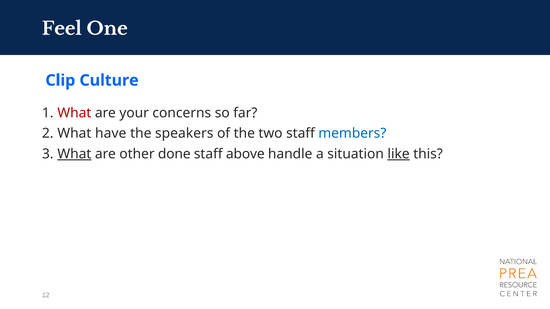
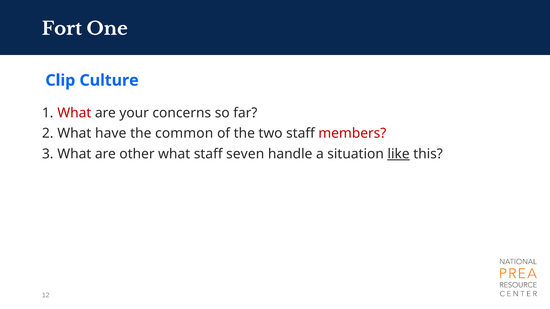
Feel: Feel -> Fort
speakers: speakers -> common
members colour: blue -> red
What at (74, 154) underline: present -> none
other done: done -> what
above: above -> seven
